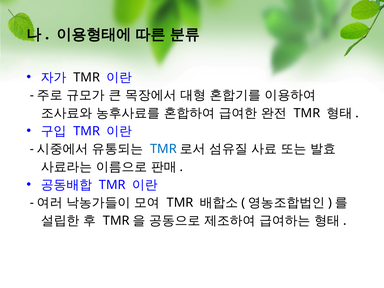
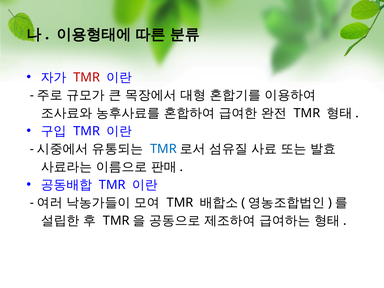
TMR at (87, 77) colour: black -> red
